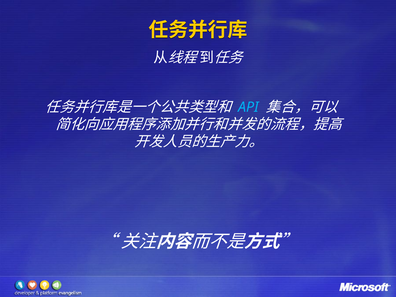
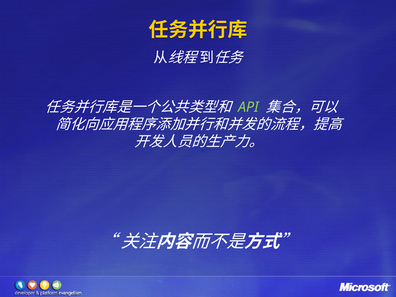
API colour: light blue -> light green
